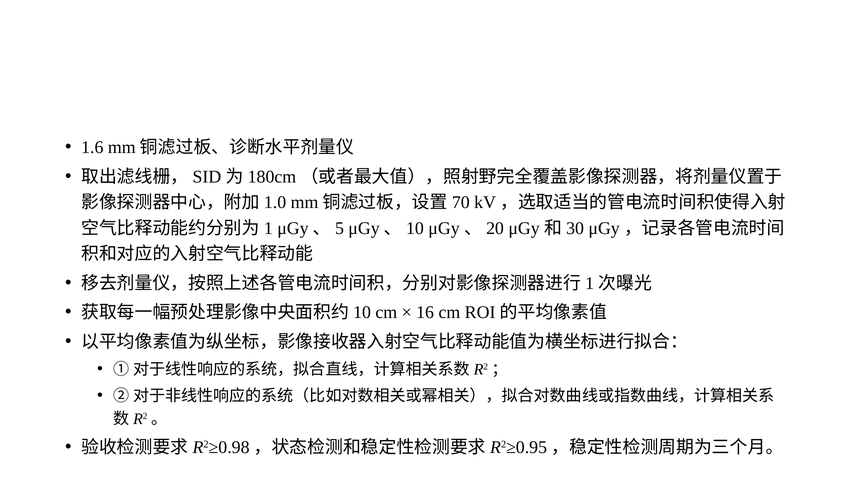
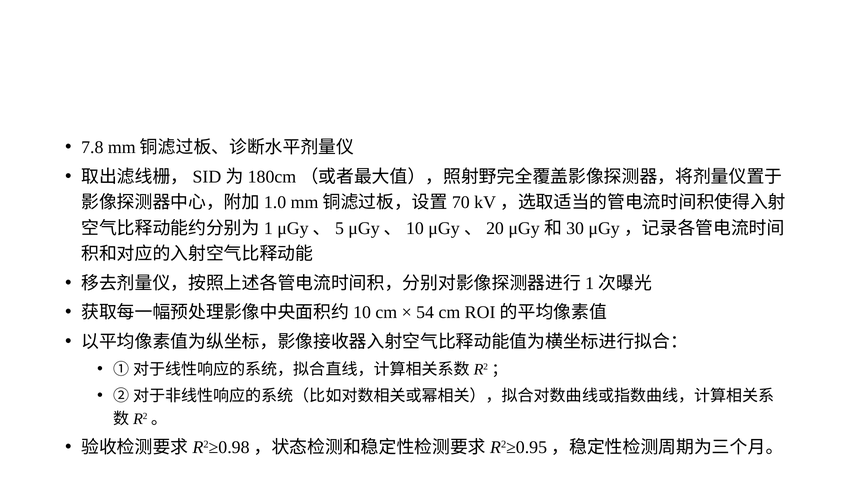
1.6: 1.6 -> 7.8
16: 16 -> 54
